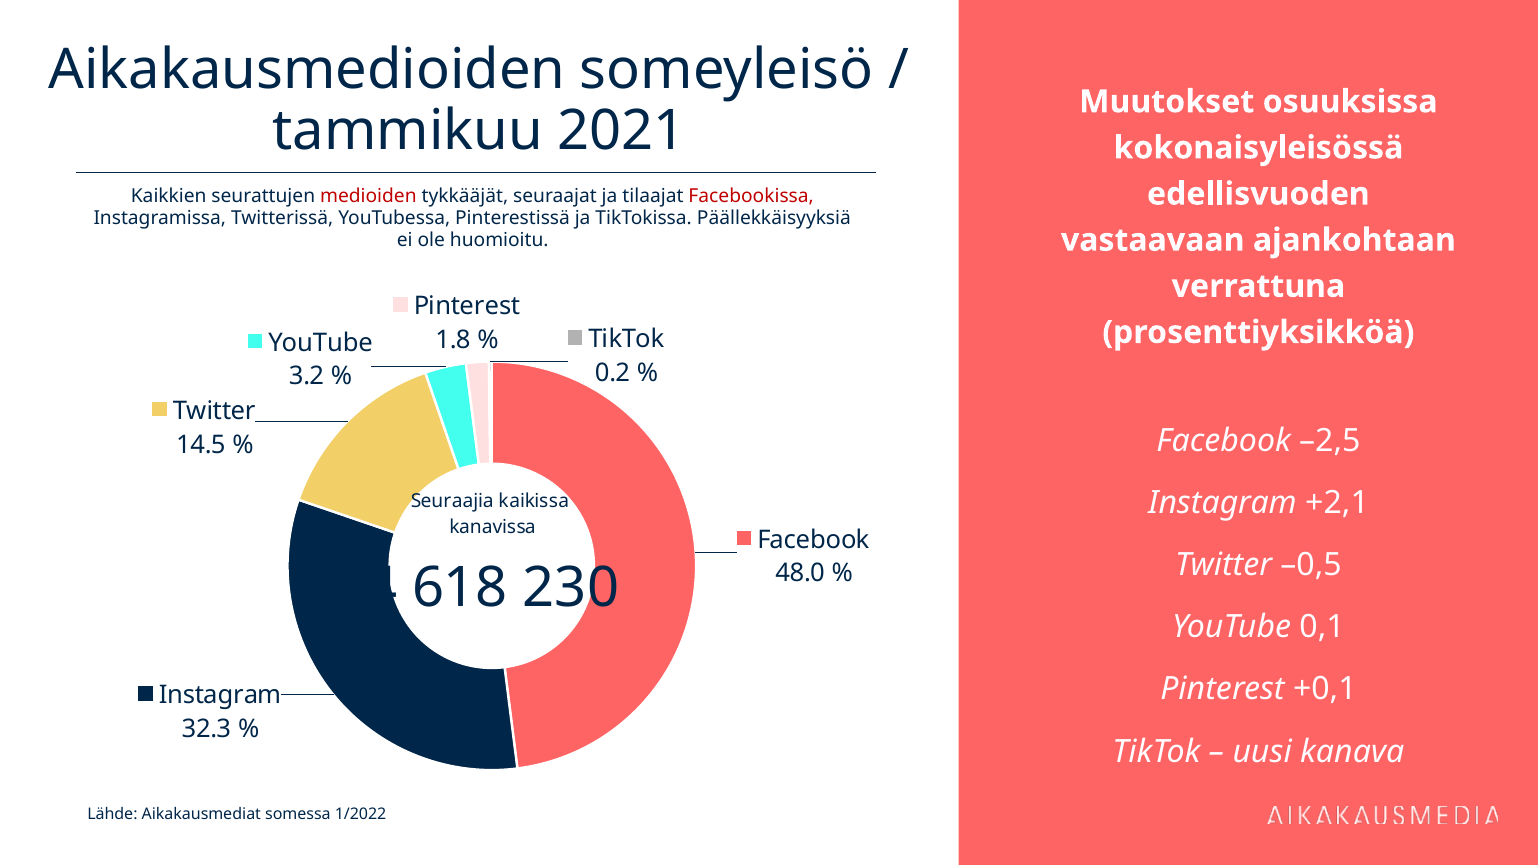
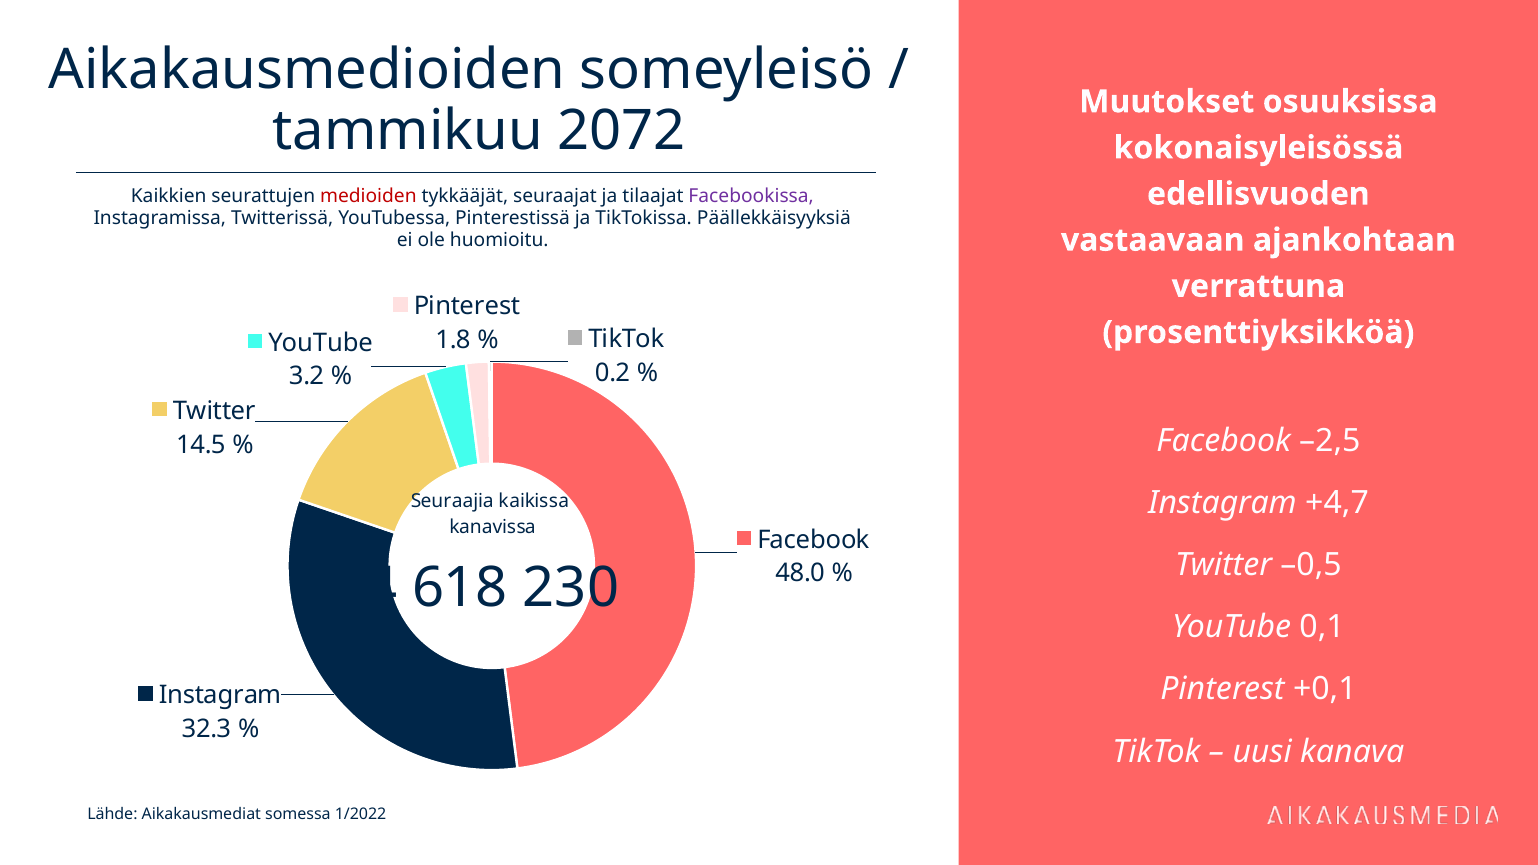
2021: 2021 -> 2072
Facebookissa colour: red -> purple
+2,1: +2,1 -> +4,7
